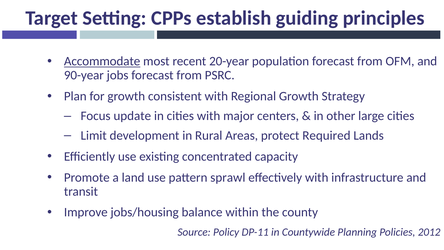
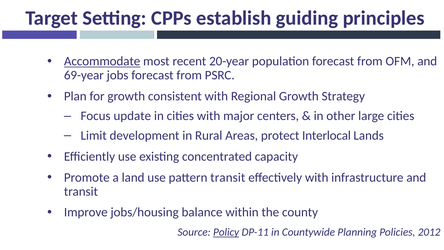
90-year: 90-year -> 69-year
Required: Required -> Interlocal
pattern sprawl: sprawl -> transit
Policy underline: none -> present
